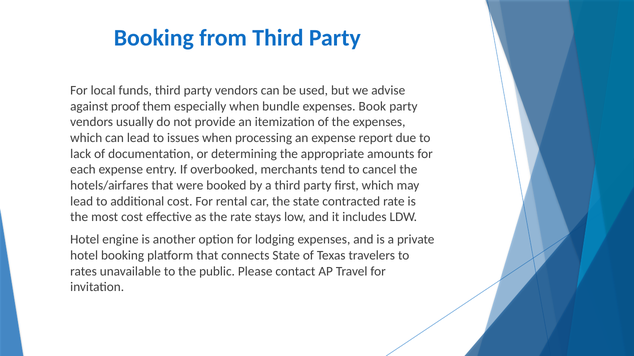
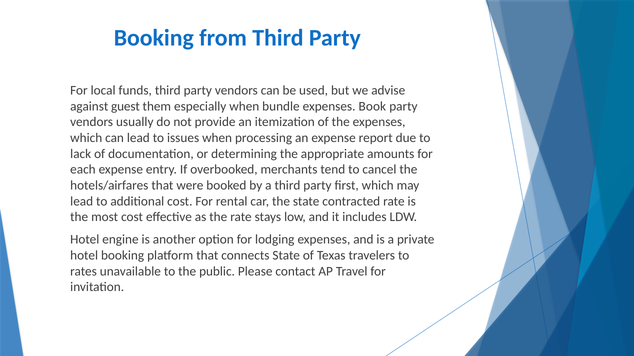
proof: proof -> guest
